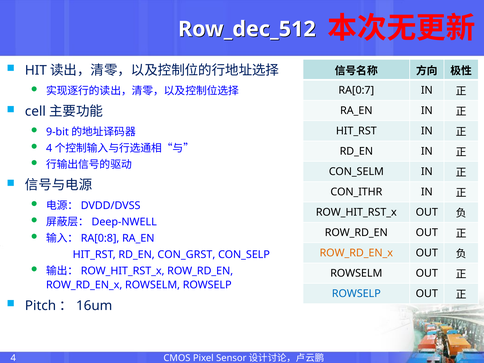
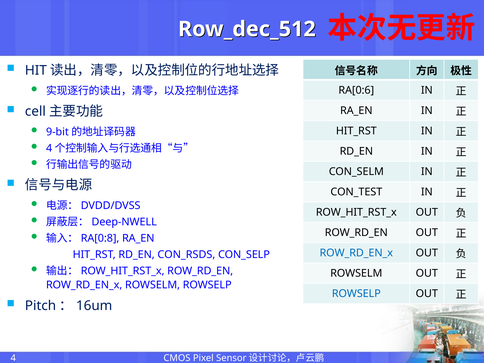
RA[0:7: RA[0:7 -> RA[0:6
CON_ITHR: CON_ITHR -> CON_TEST
ROW_RD_EN_x at (356, 253) colour: orange -> blue
CON_GRST: CON_GRST -> CON_RSDS
